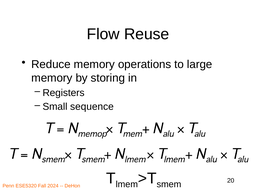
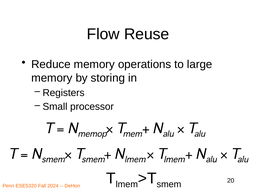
sequence: sequence -> processor
